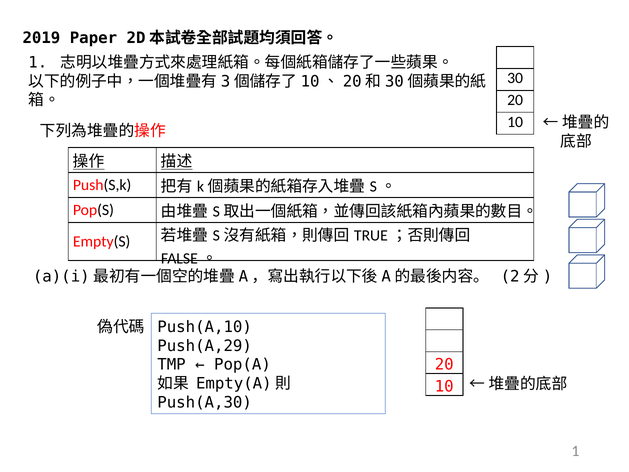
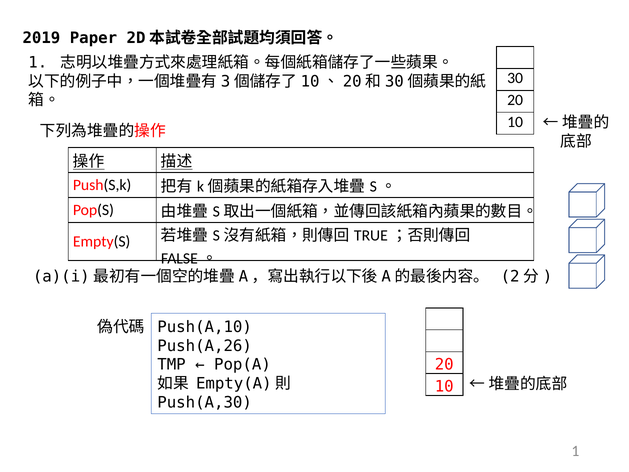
Push(A,29: Push(A,29 -> Push(A,26
